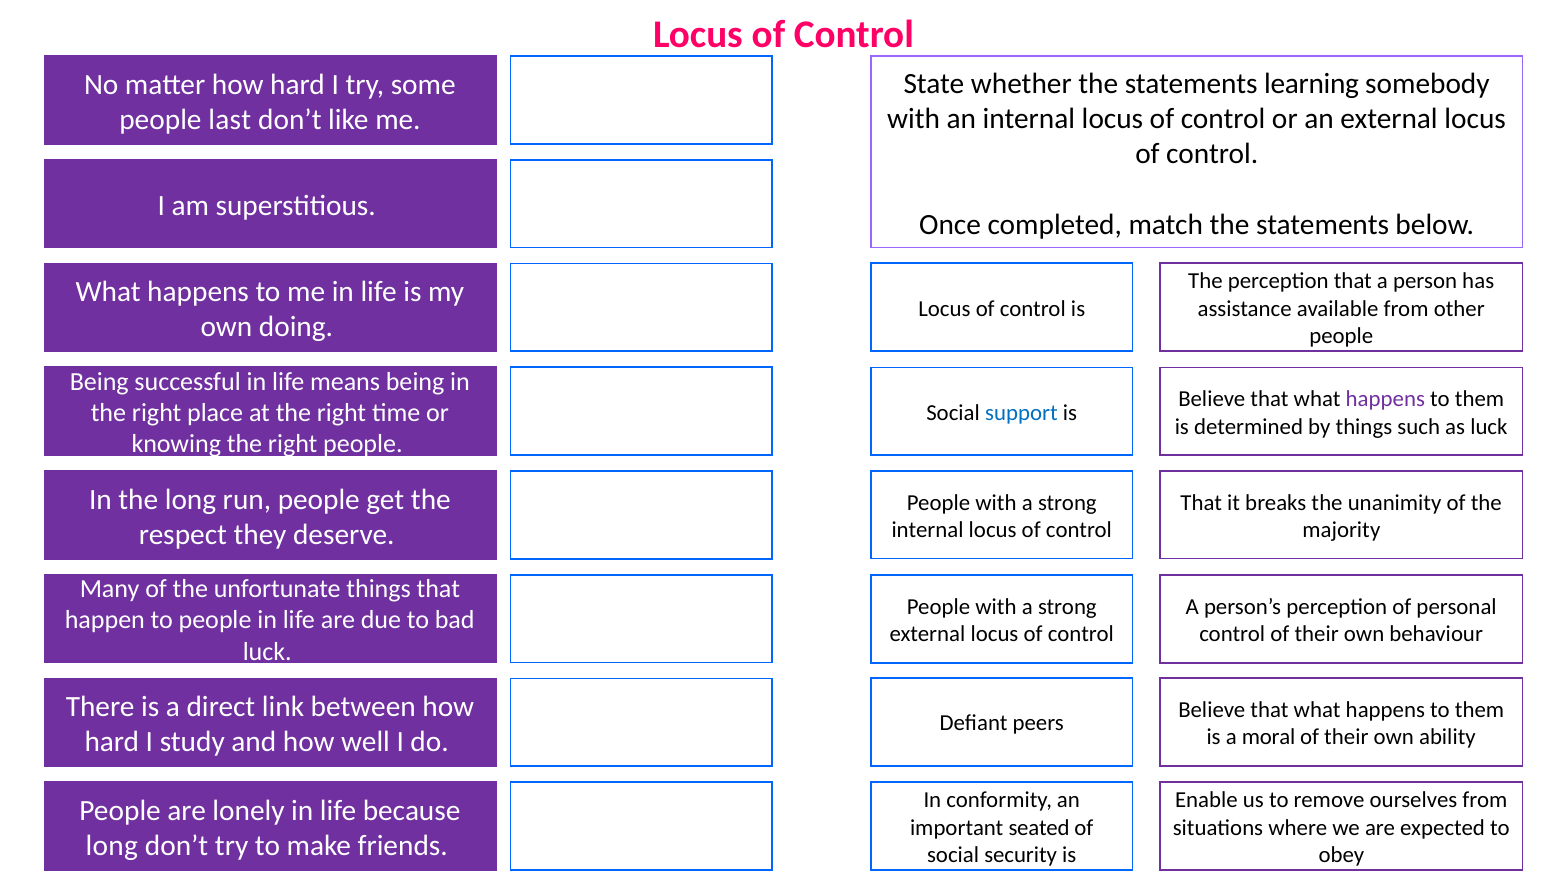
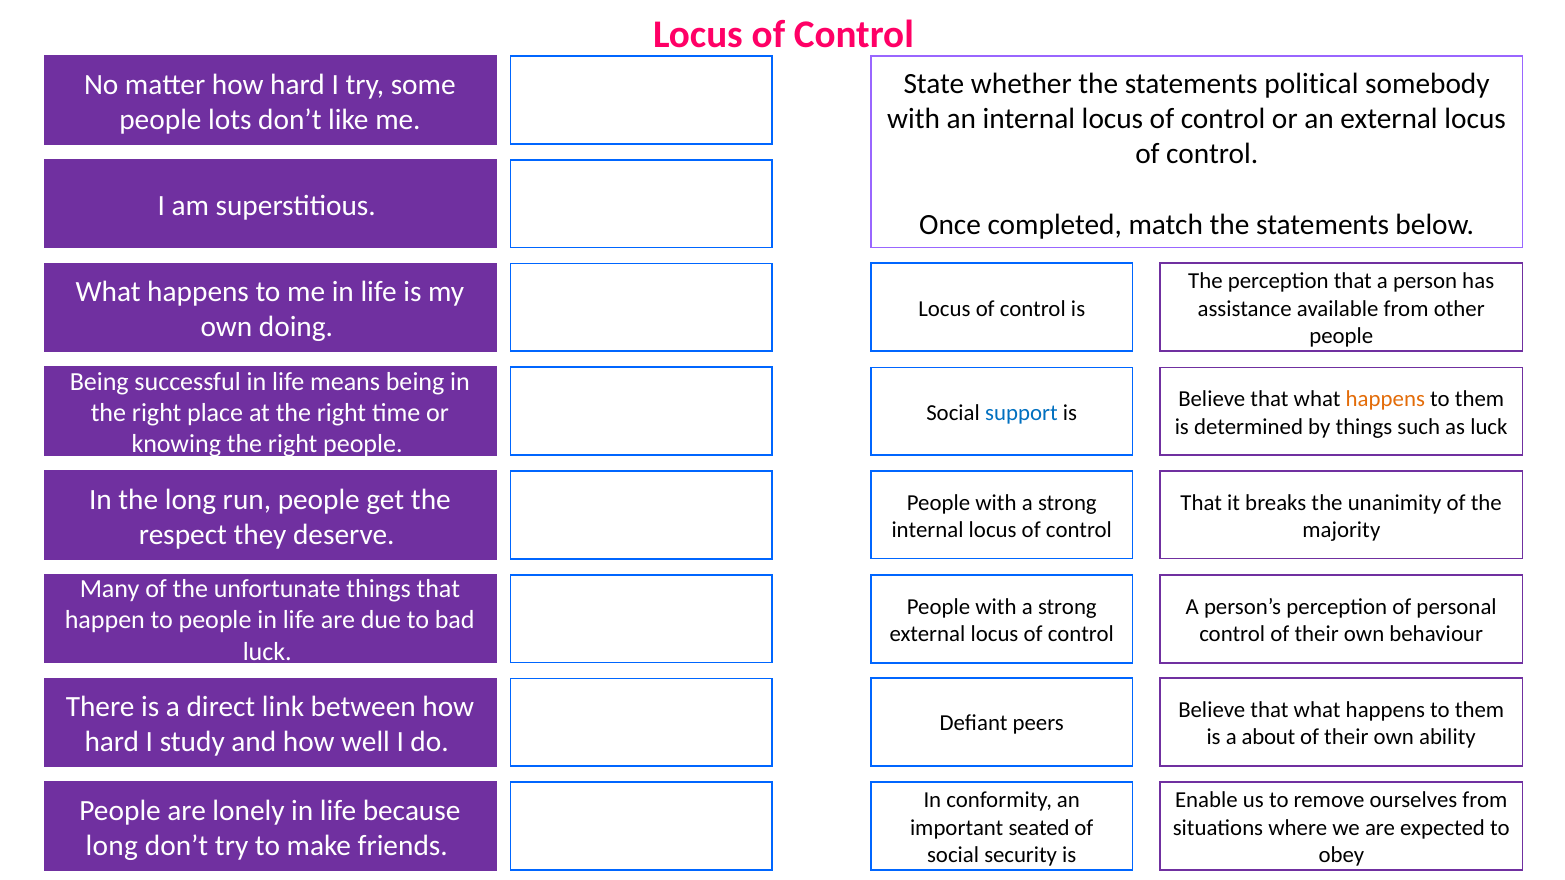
learning: learning -> political
last: last -> lots
happens at (1385, 399) colour: purple -> orange
moral: moral -> about
